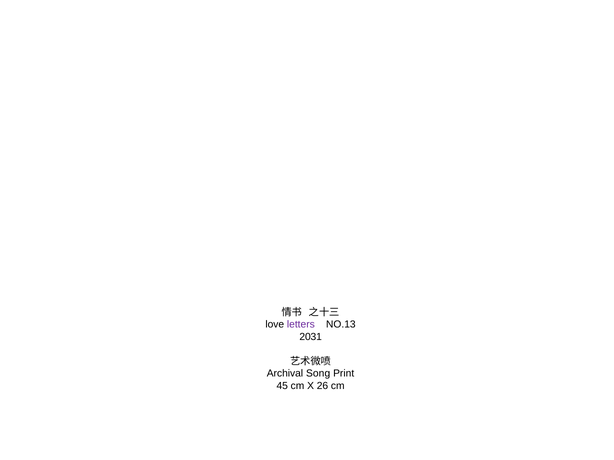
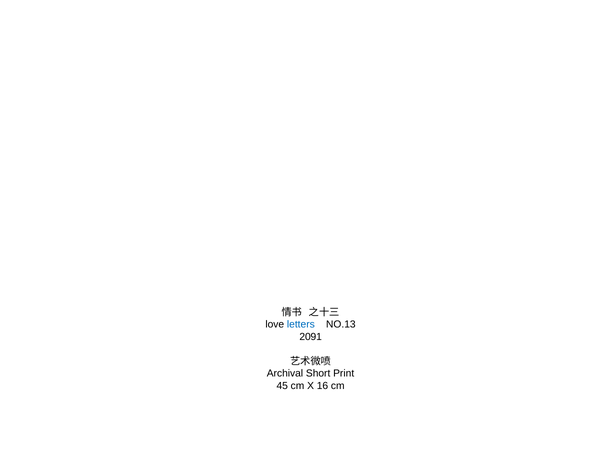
letters colour: purple -> blue
2031: 2031 -> 2091
Song: Song -> Short
26: 26 -> 16
